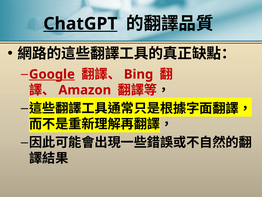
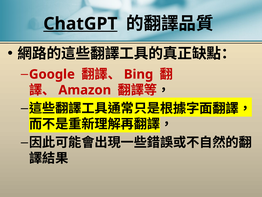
Google underline: present -> none
